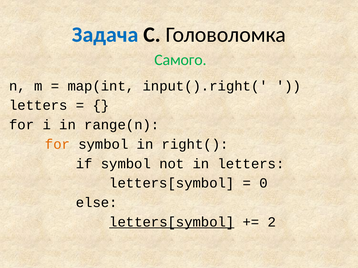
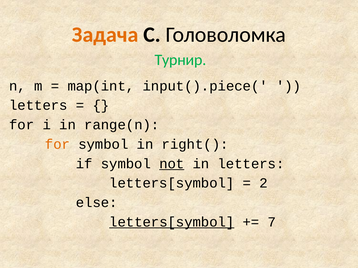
Задача colour: blue -> orange
Самого: Самого -> Турнир
input().right(: input().right( -> input().piece(
not underline: none -> present
0: 0 -> 2
2: 2 -> 7
